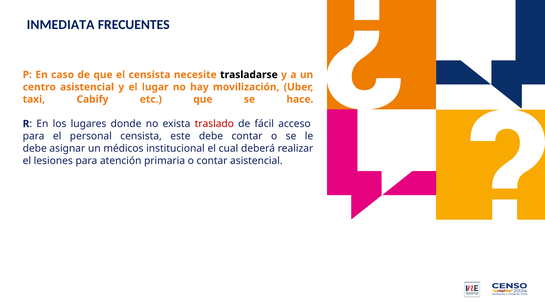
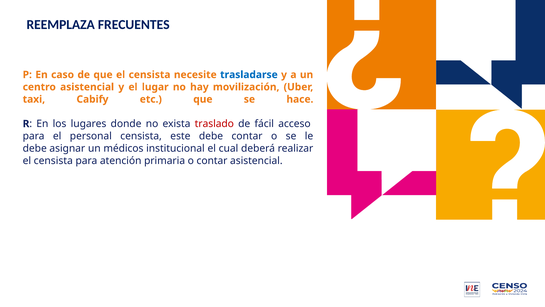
INMEDIATA: INMEDIATA -> REEMPLAZA
trasladarse colour: black -> blue
lesiones at (53, 160): lesiones -> censista
